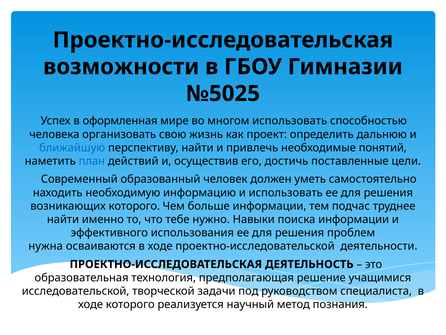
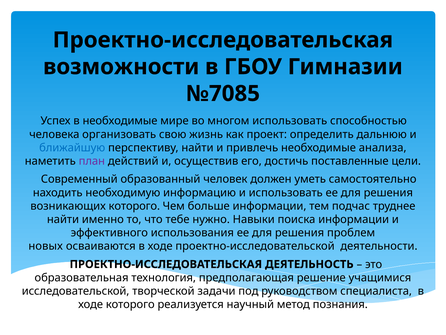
№5025: №5025 -> №7085
в оформленная: оформленная -> необходимые
понятий: понятий -> анализа
план colour: blue -> purple
нужна: нужна -> новых
